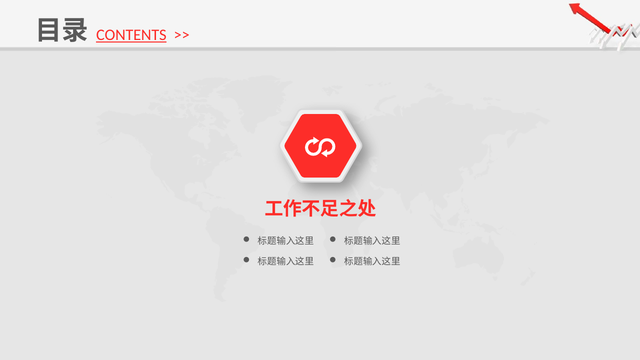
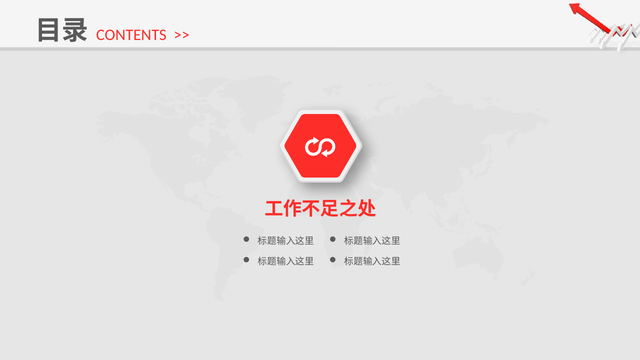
CONTENTS underline: present -> none
